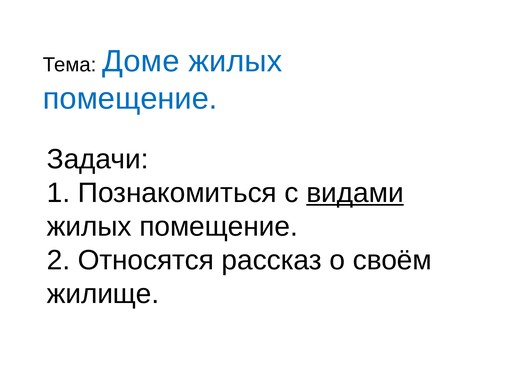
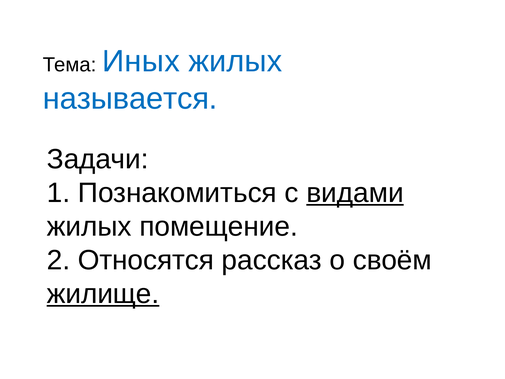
Доме: Доме -> Иных
помещение at (130, 98): помещение -> называется
жилище underline: none -> present
